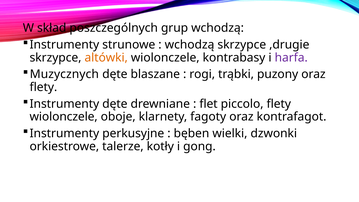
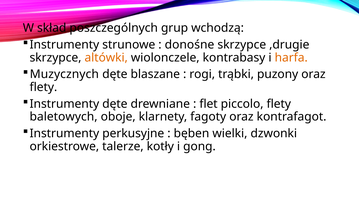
wchodzą at (190, 45): wchodzą -> donośne
harfa colour: purple -> orange
wiolonczele at (64, 117): wiolonczele -> baletowych
